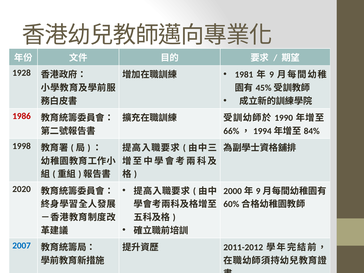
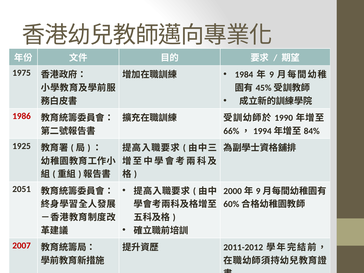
1928: 1928 -> 1975
1981: 1981 -> 1984
1998: 1998 -> 1925
2020: 2020 -> 2051
2007 colour: blue -> red
